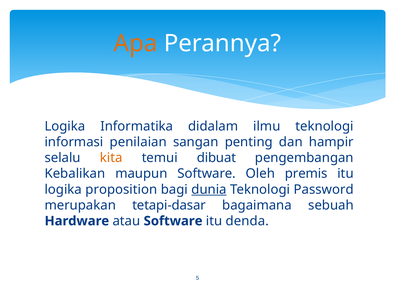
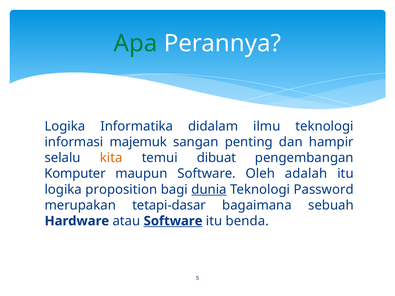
Apa colour: orange -> green
penilaian: penilaian -> majemuk
Kebalikan: Kebalikan -> Komputer
premis: premis -> adalah
Software at (173, 221) underline: none -> present
denda: denda -> benda
